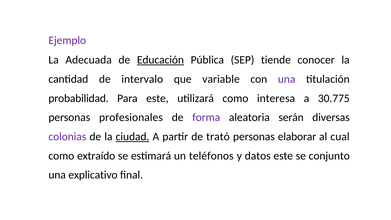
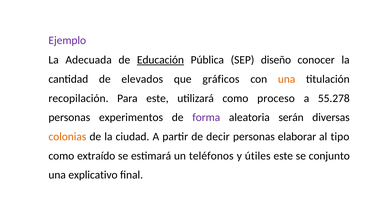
tiende: tiende -> diseño
intervalo: intervalo -> elevados
variable: variable -> gráficos
una at (287, 79) colour: purple -> orange
probabilidad: probabilidad -> recopilación
interesa: interesa -> proceso
30.775: 30.775 -> 55.278
profesionales: profesionales -> experimentos
colonias colour: purple -> orange
ciudad underline: present -> none
trató: trató -> decir
cual: cual -> tipo
datos: datos -> útiles
